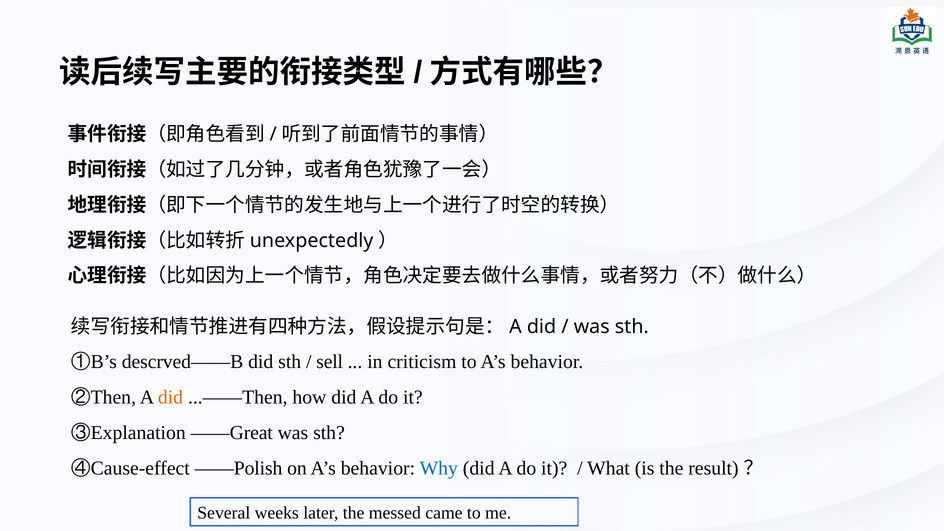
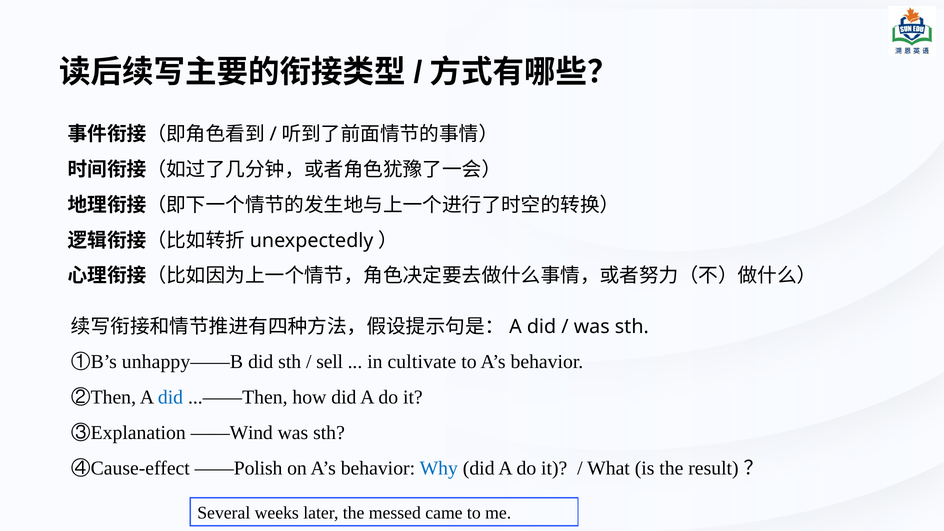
descrved——B: descrved——B -> unhappy——B
criticism: criticism -> cultivate
did at (171, 397) colour: orange -> blue
——Great: ——Great -> ——Wind
